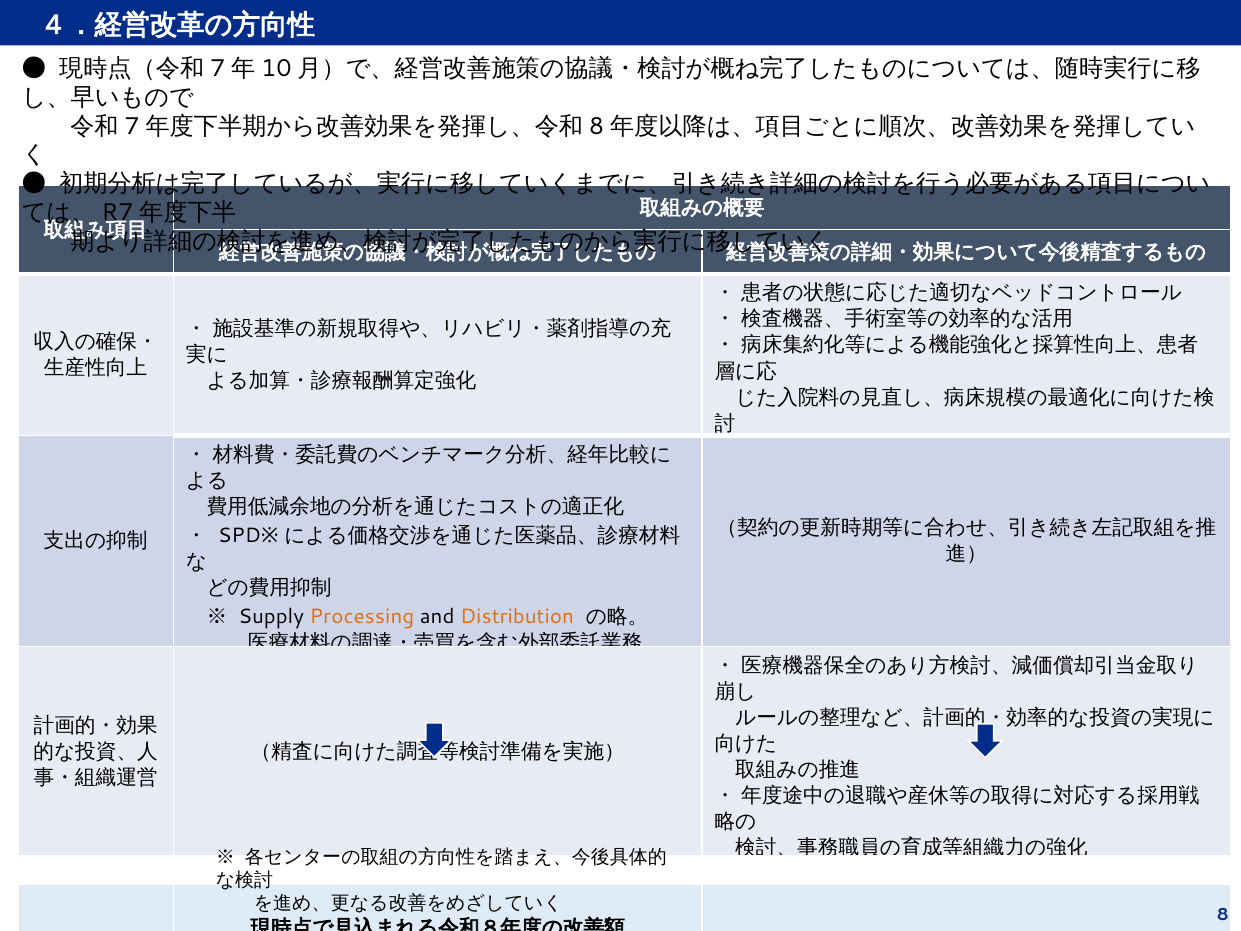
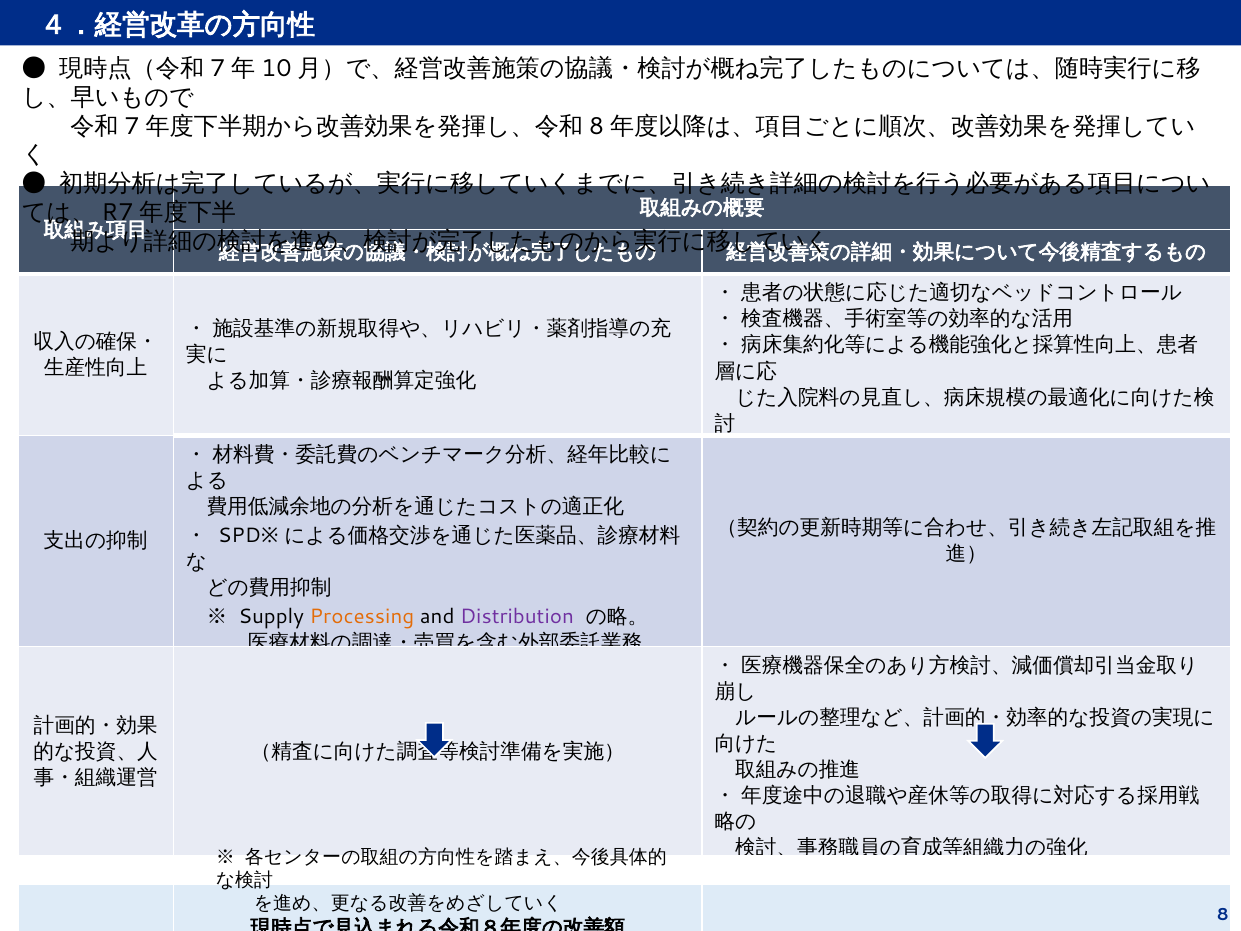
Distribution colour: orange -> purple
